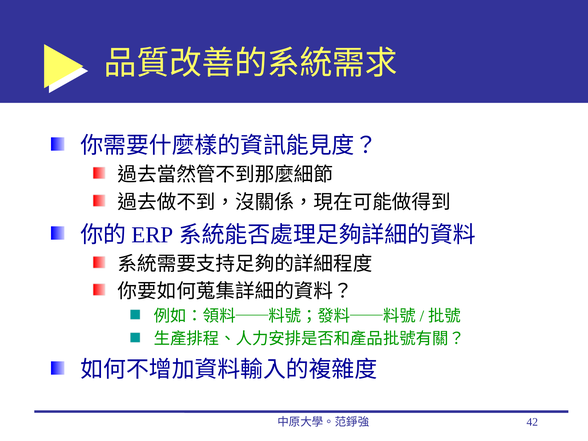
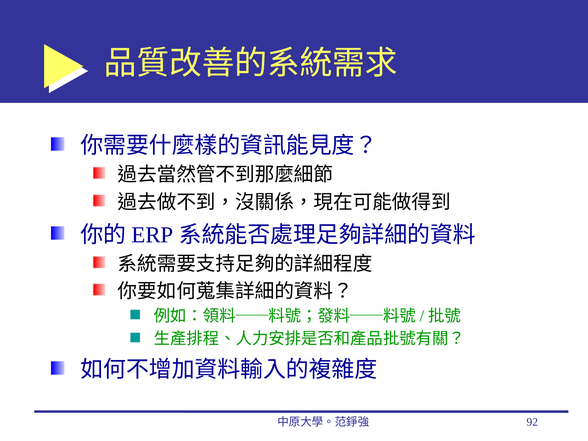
42: 42 -> 92
